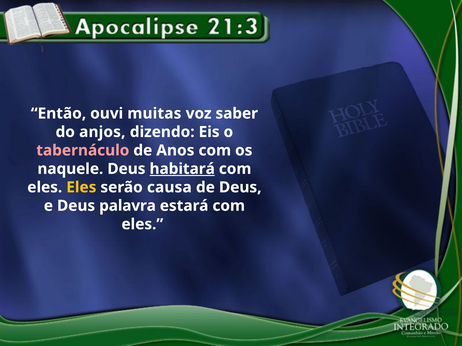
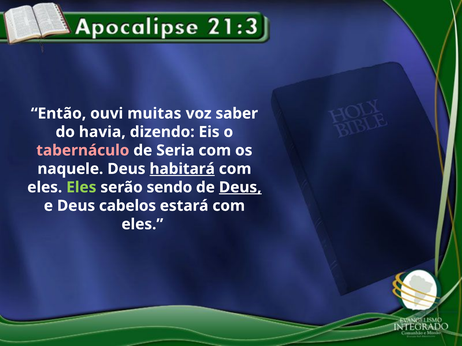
anjos: anjos -> havia
Anos: Anos -> Seria
Eles at (81, 188) colour: yellow -> light green
causa: causa -> sendo
Deus at (240, 188) underline: none -> present
palavra: palavra -> cabelos
